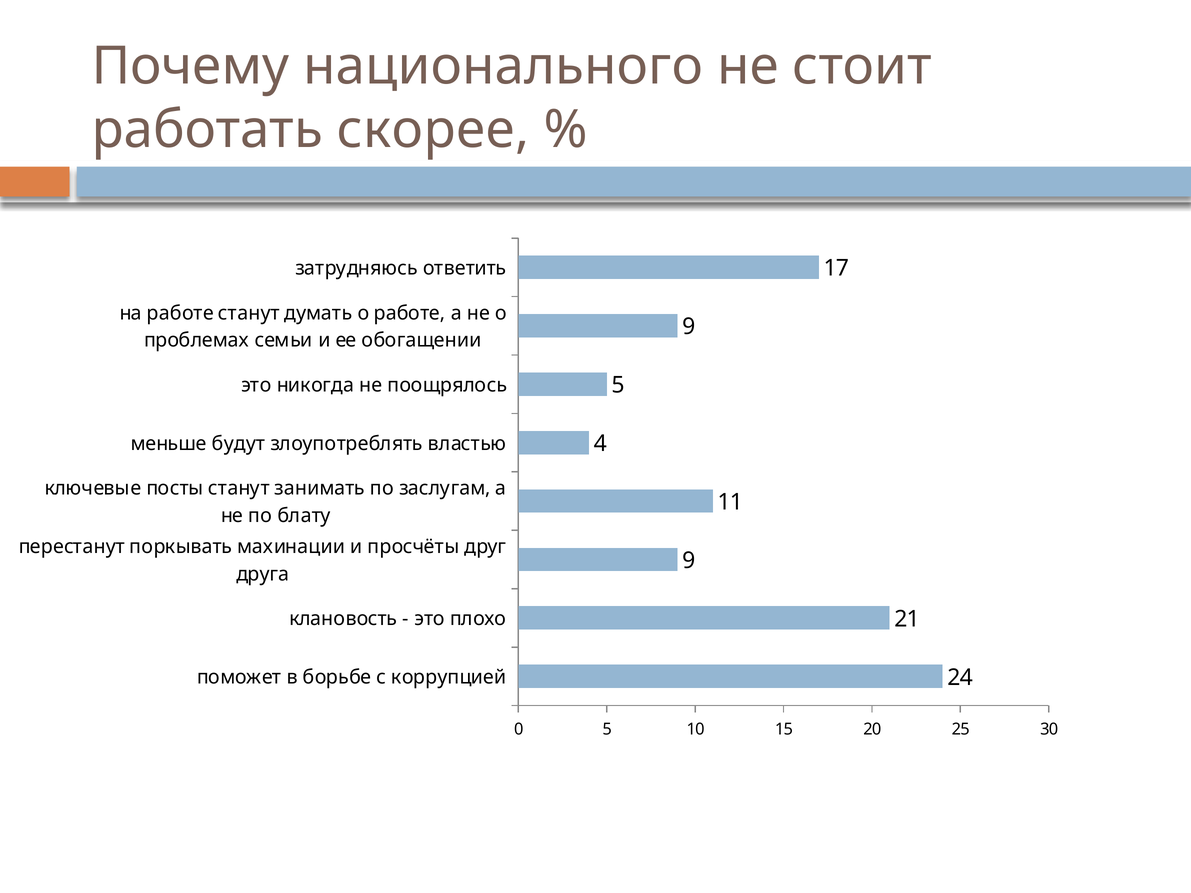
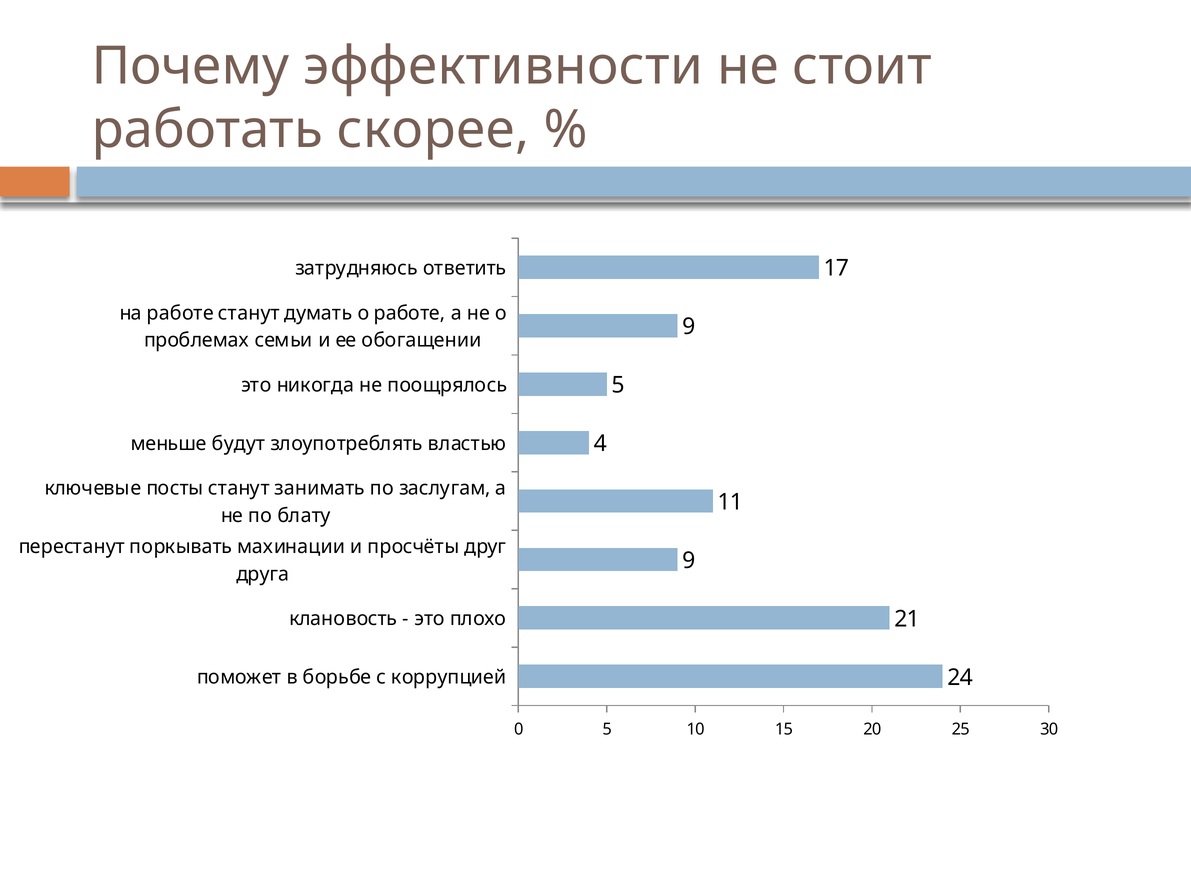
национального: национального -> эффективности
